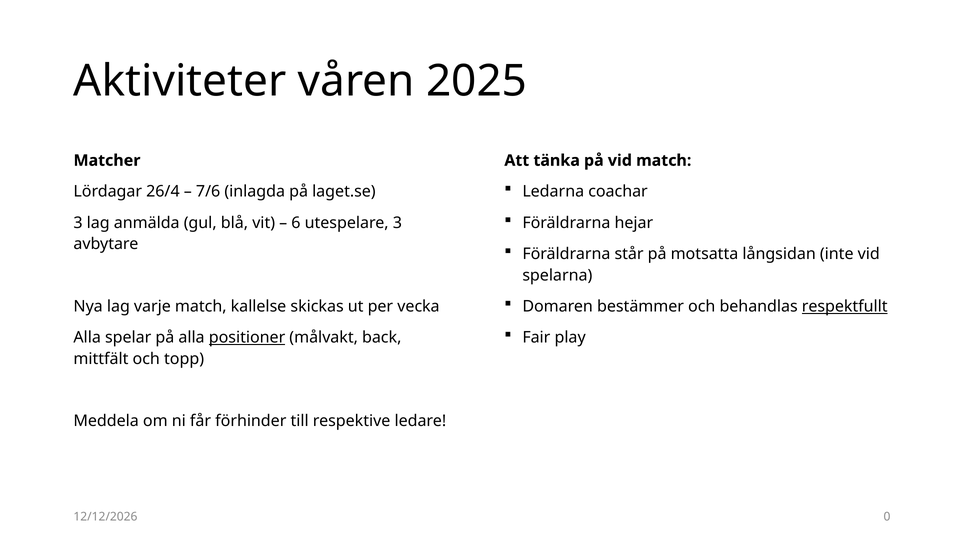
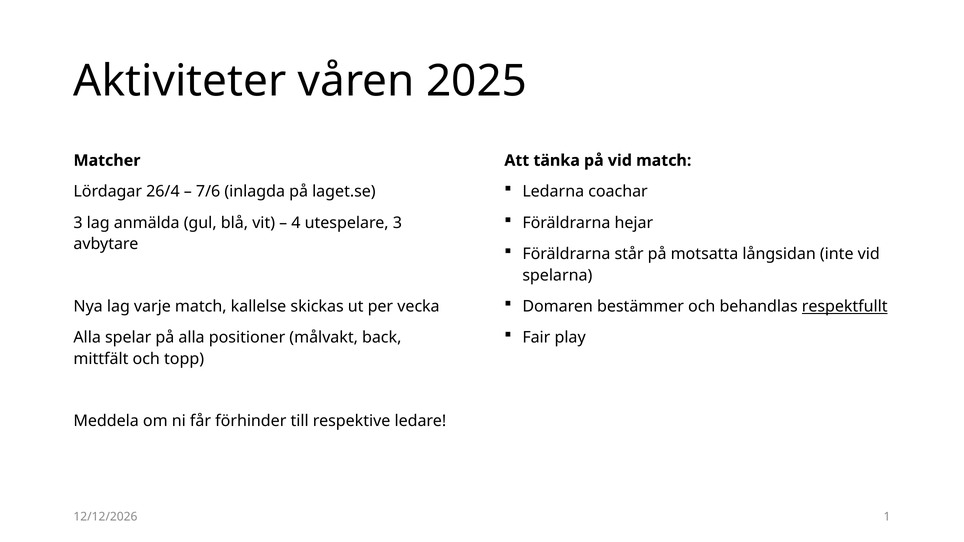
6: 6 -> 4
positioner underline: present -> none
0: 0 -> 1
